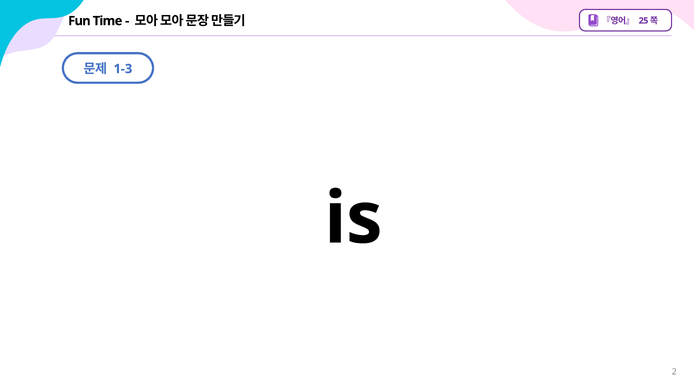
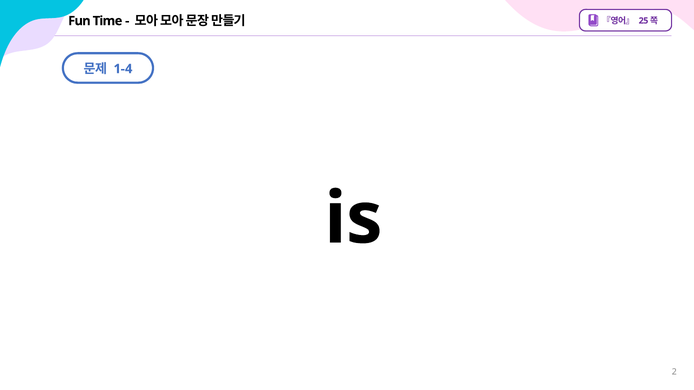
1-3: 1-3 -> 1-4
